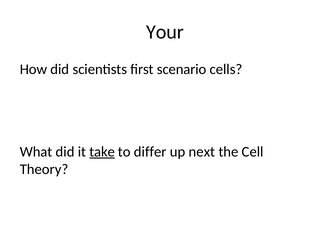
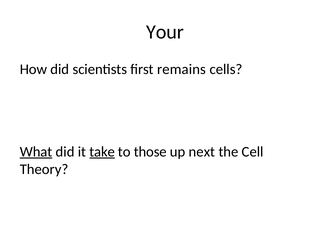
scenario: scenario -> remains
What underline: none -> present
differ: differ -> those
